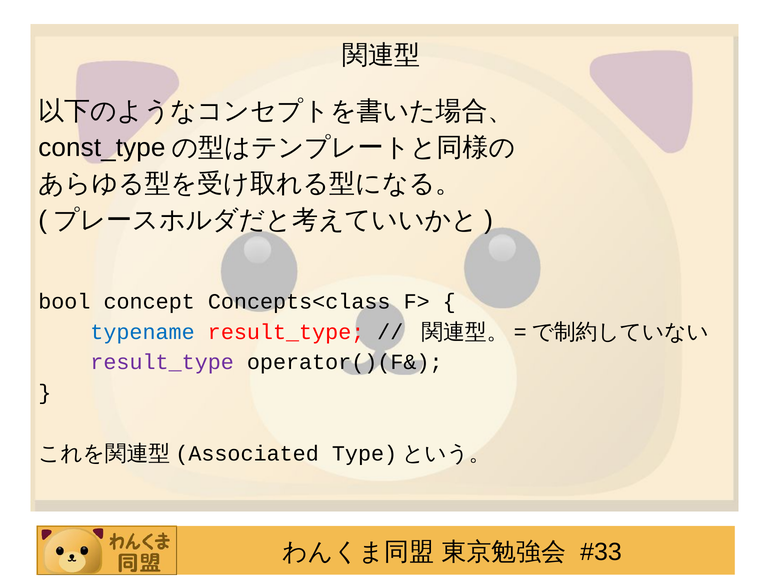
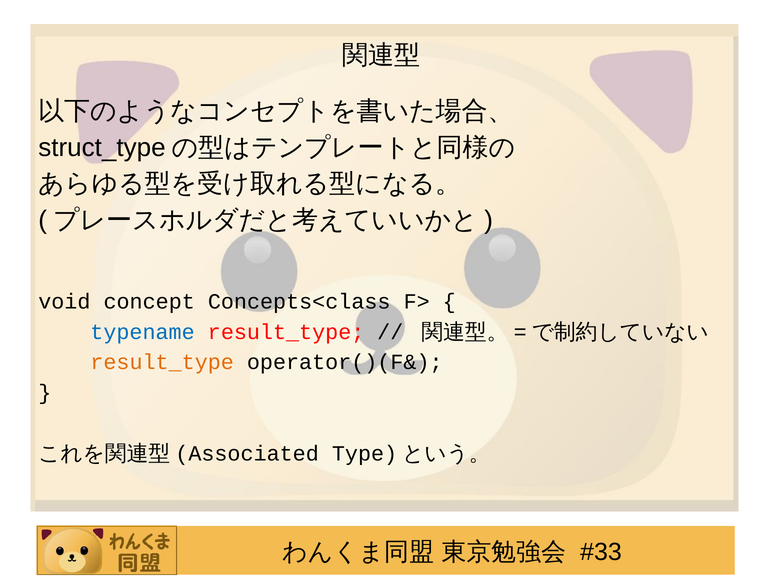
const_type: const_type -> struct_type
bool: bool -> void
result_type at (162, 363) colour: purple -> orange
